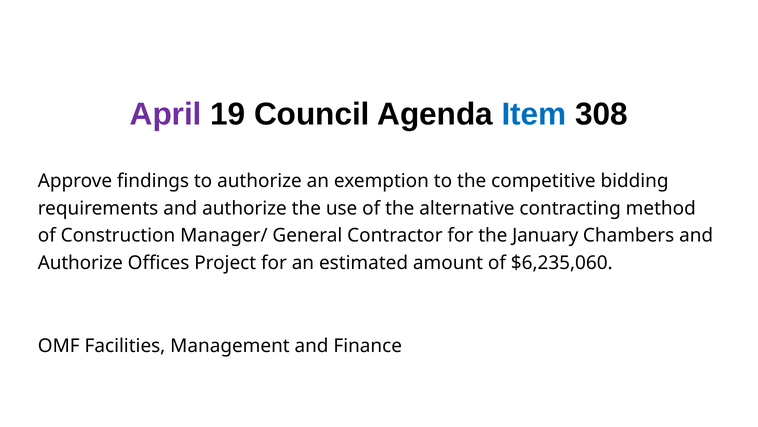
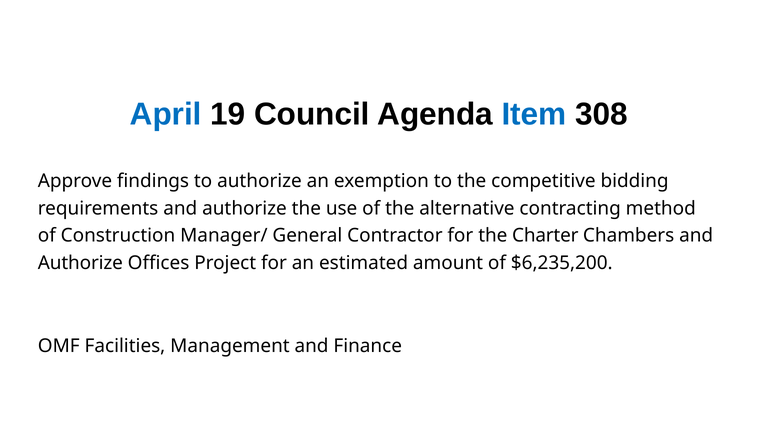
April colour: purple -> blue
January: January -> Charter
$6,235,060: $6,235,060 -> $6,235,200
